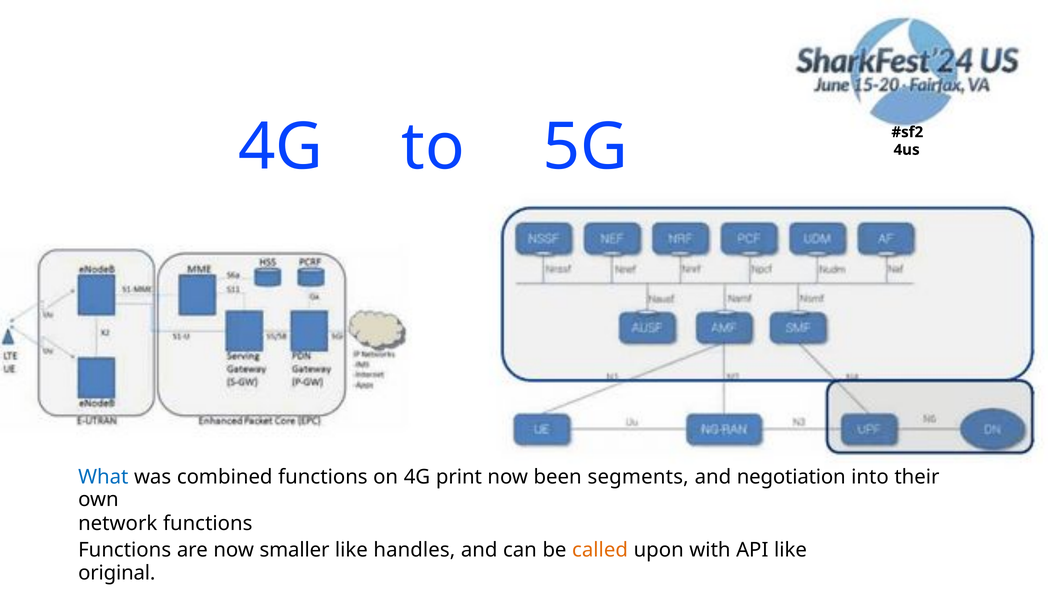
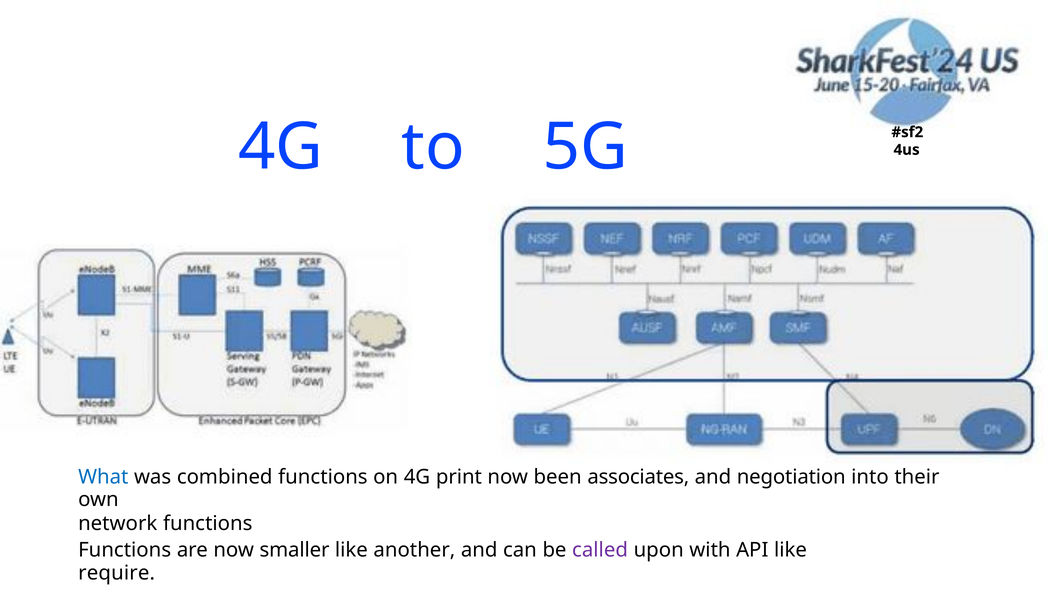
segments: segments -> associates
handles: handles -> another
called colour: orange -> purple
original: original -> require
